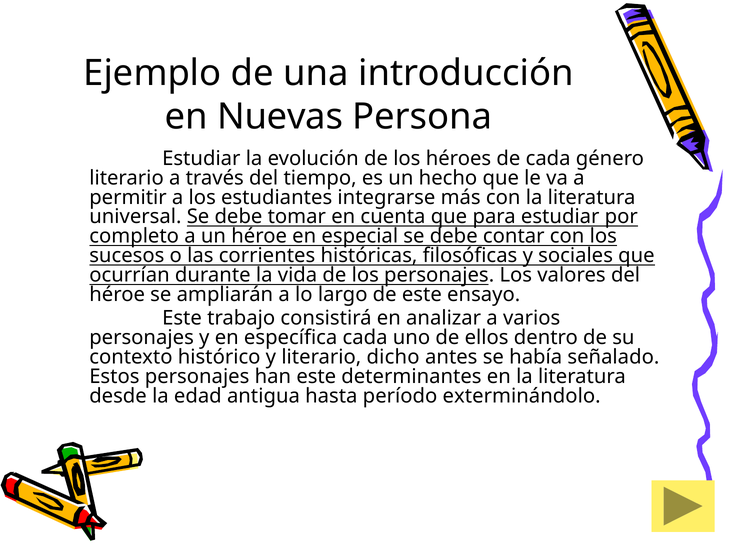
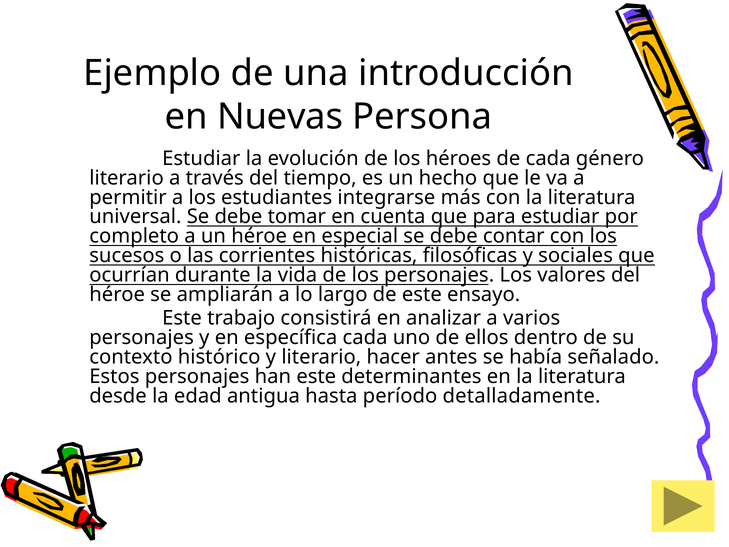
dicho: dicho -> hacer
exterminándolo: exterminándolo -> detalladamente
